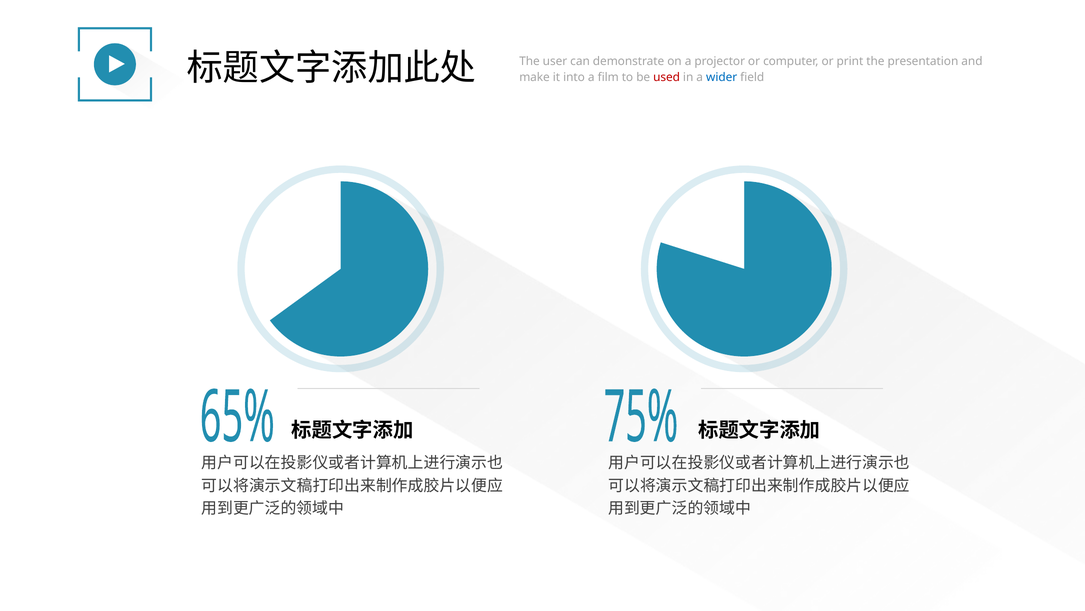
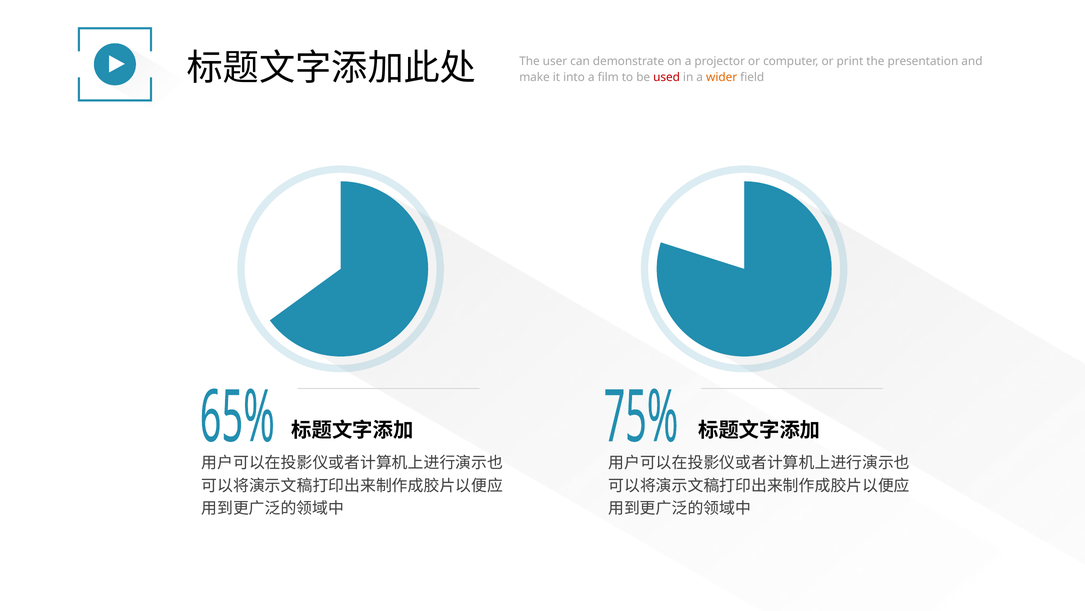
wider colour: blue -> orange
